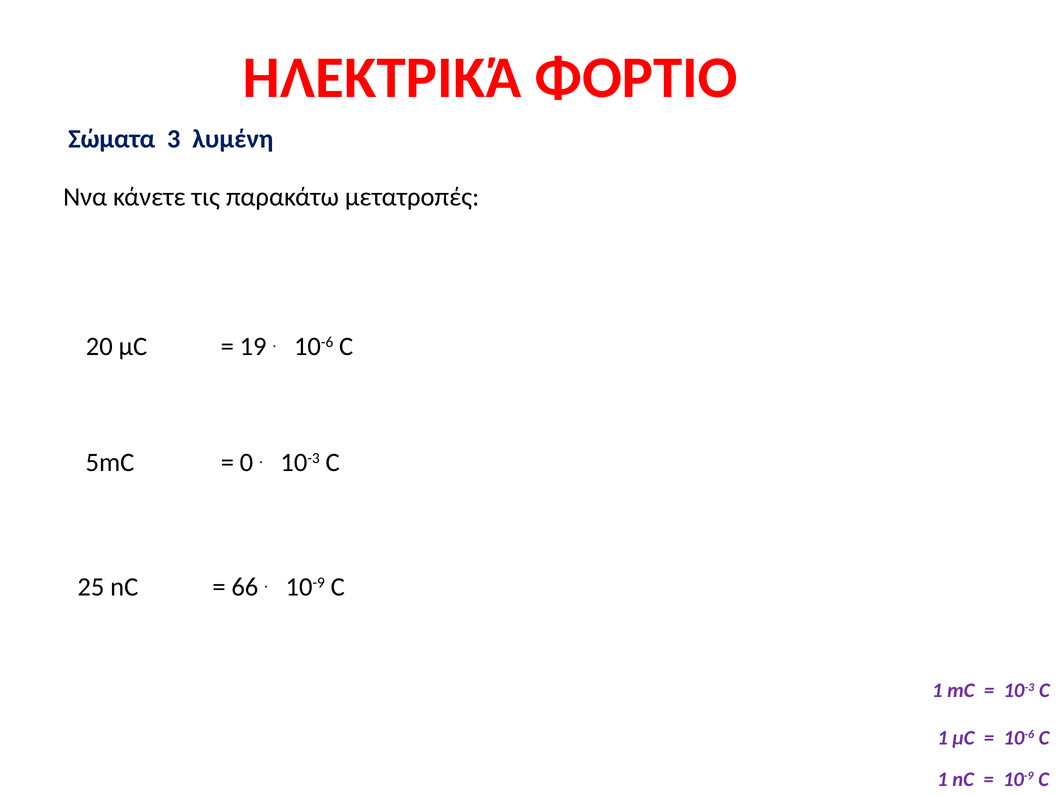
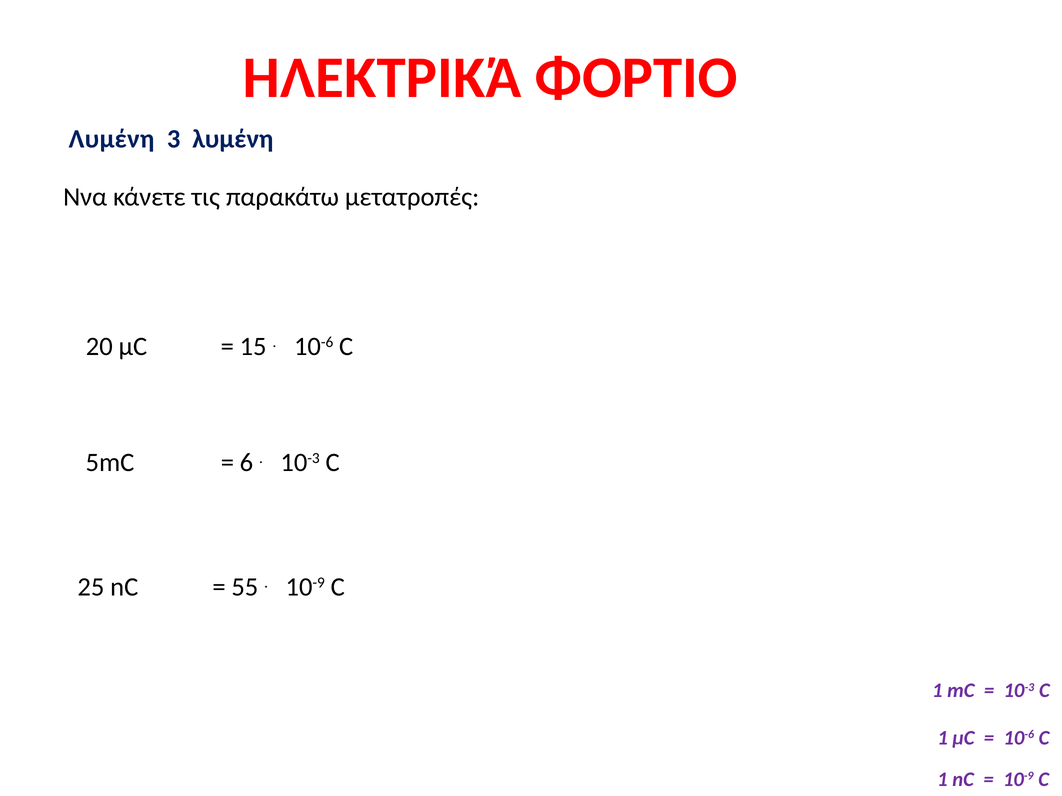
Σώματα at (112, 139): Σώματα -> Λυμένη
19: 19 -> 15
0: 0 -> 6
66: 66 -> 55
